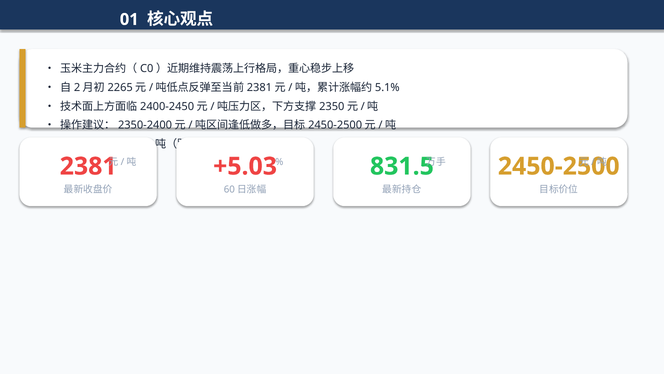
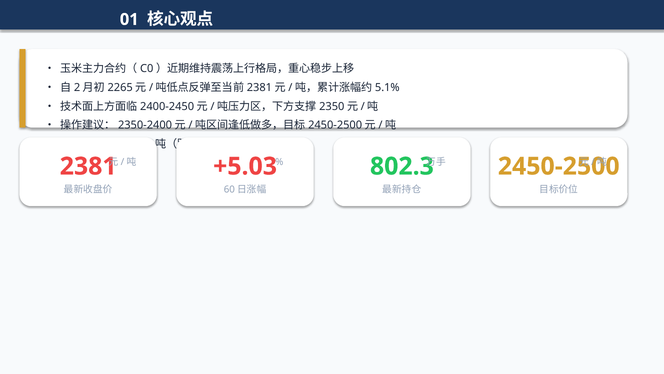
831.5: 831.5 -> 802.3
